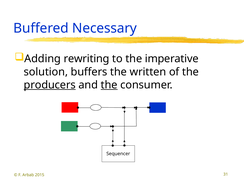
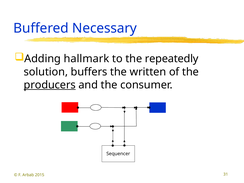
rewriting: rewriting -> hallmark
imperative: imperative -> repeatedly
the at (109, 85) underline: present -> none
